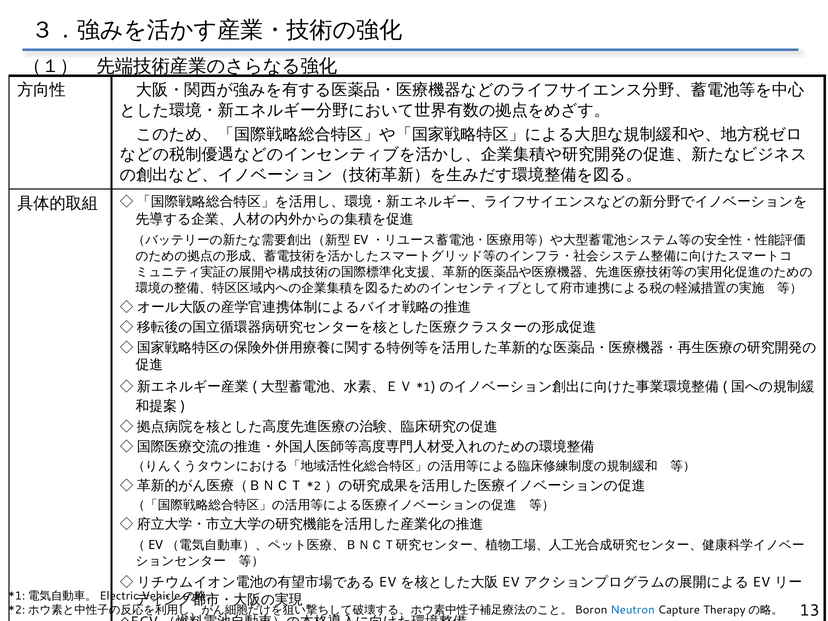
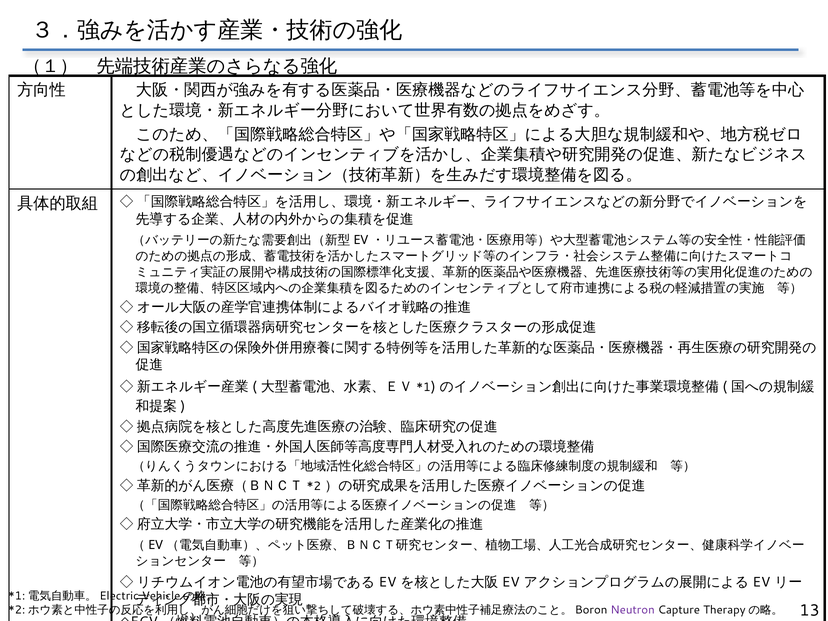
Neutron colour: blue -> purple
